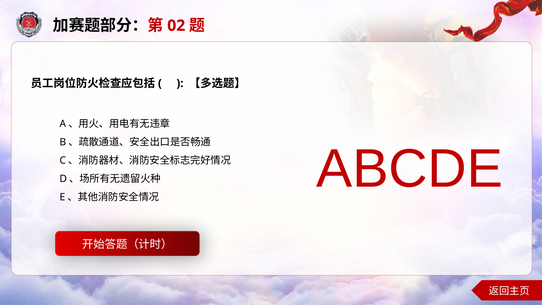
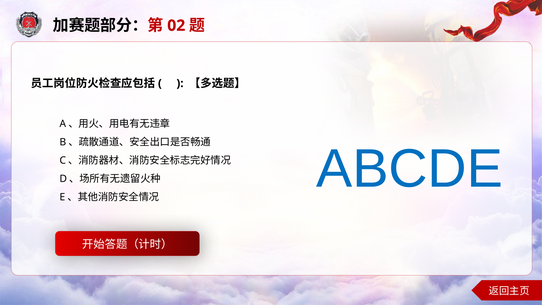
ABCDE colour: red -> blue
